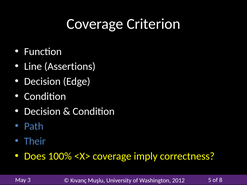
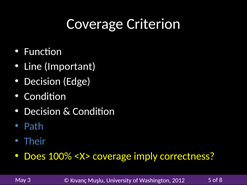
Assertions: Assertions -> Important
